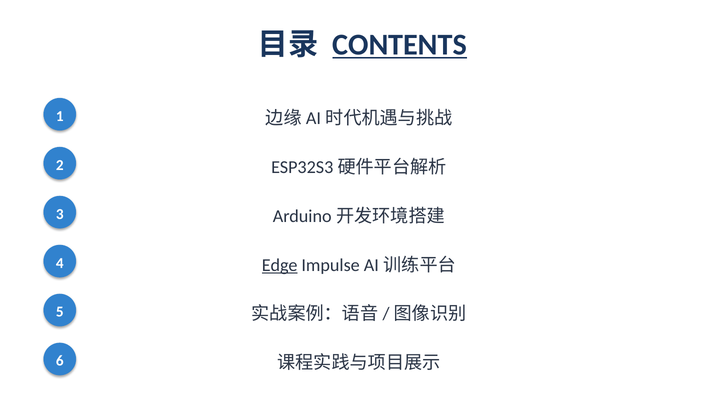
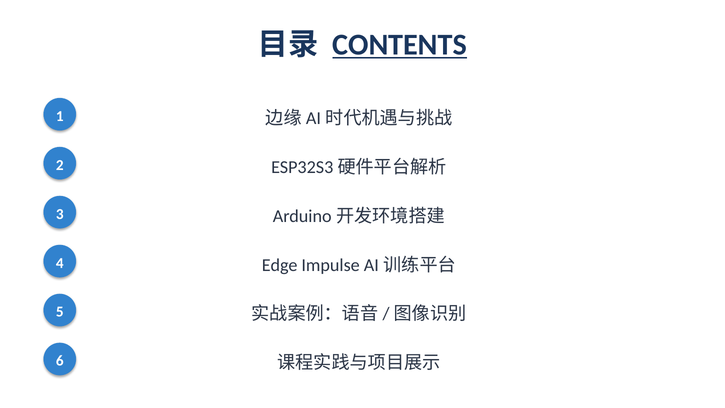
Edge underline: present -> none
